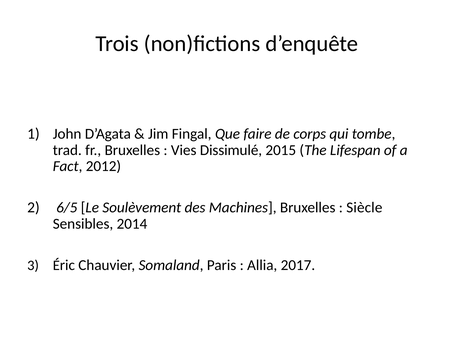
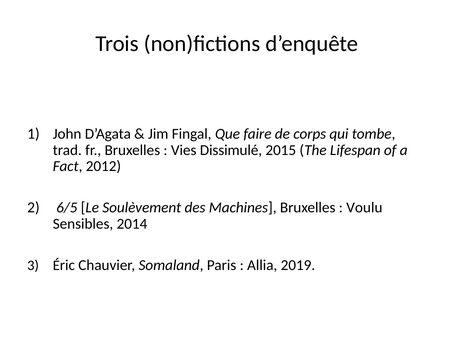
Siècle: Siècle -> Voulu
2017: 2017 -> 2019
